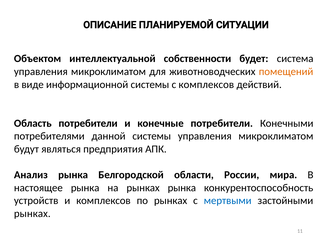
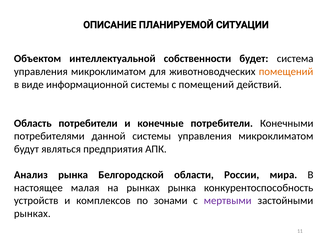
с комплексов: комплексов -> помещений
настоящее рынка: рынка -> малая
по рынках: рынках -> зонами
мертвыми colour: blue -> purple
